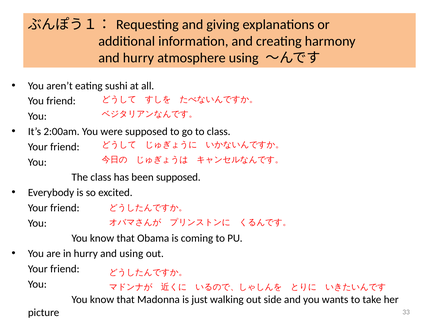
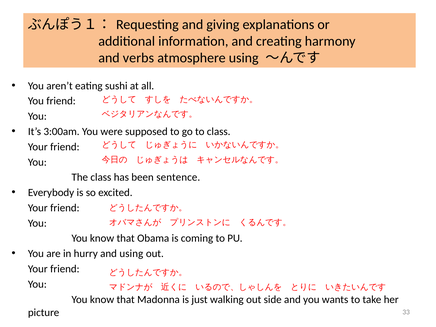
and hurry: hurry -> verbs
2:00am: 2:00am -> 3:00am
been supposed: supposed -> sentence
